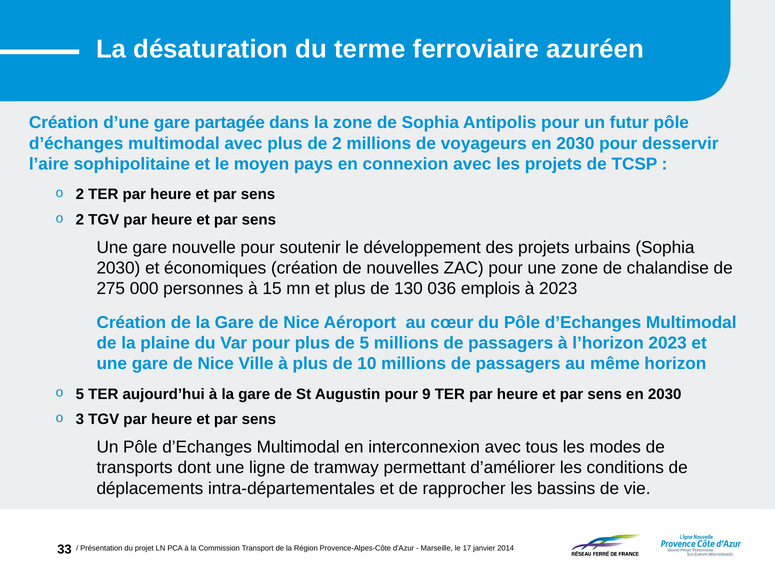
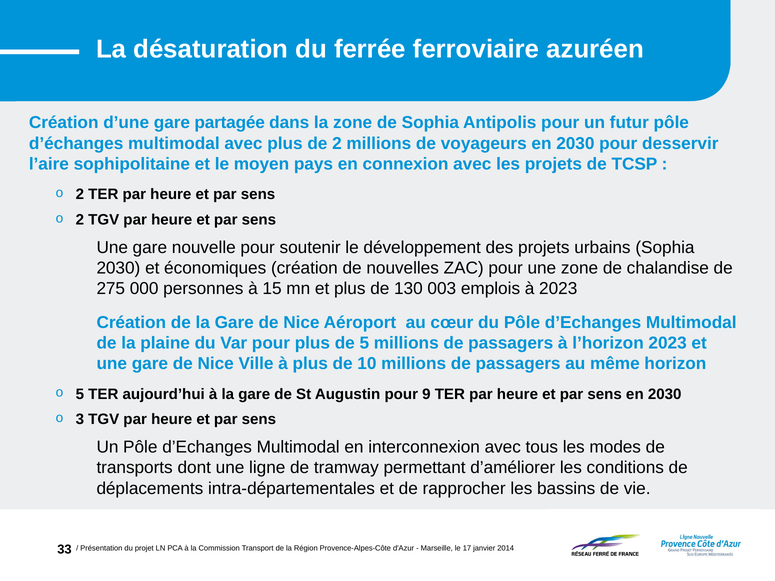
terme: terme -> ferrée
036: 036 -> 003
